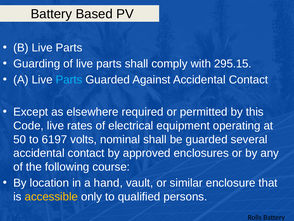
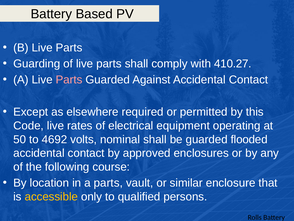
295.15: 295.15 -> 410.27
Parts at (69, 80) colour: light blue -> pink
6197: 6197 -> 4692
several: several -> flooded
a hand: hand -> parts
